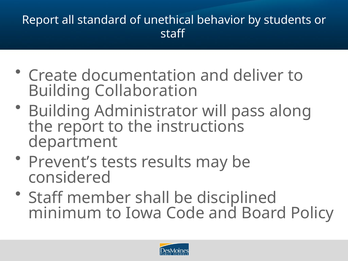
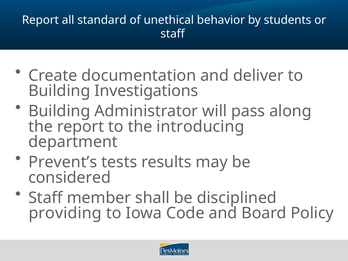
Collaboration: Collaboration -> Investigations
instructions: instructions -> introducing
minimum: minimum -> providing
